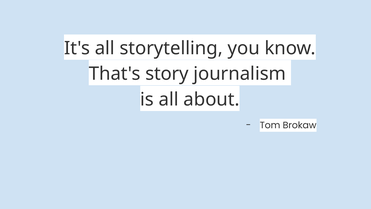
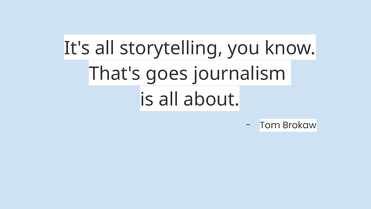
story: story -> goes
